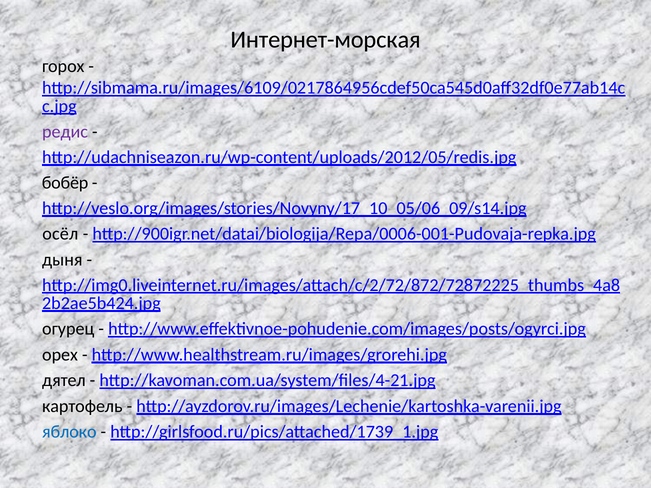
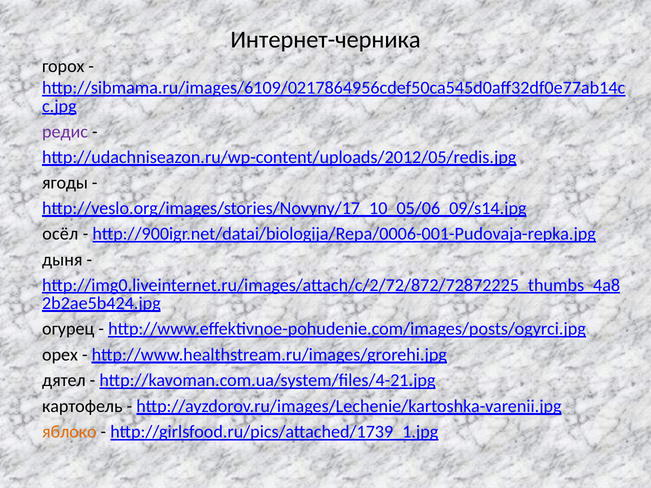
Интернет-морская: Интернет-морская -> Интернет-черника
бобёр: бобёр -> ягоды
яблоко colour: blue -> orange
